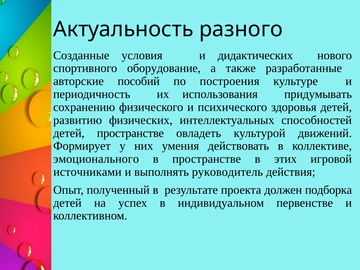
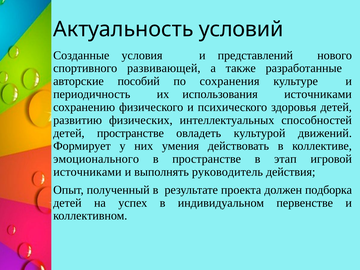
разного: разного -> условий
дидактических: дидактических -> представлений
оборудование: оборудование -> развивающей
построения: построения -> сохранения
использования придумывать: придумывать -> источниками
этих: этих -> этап
